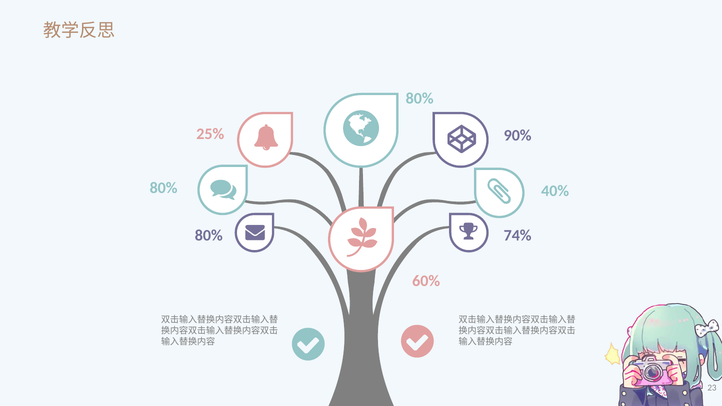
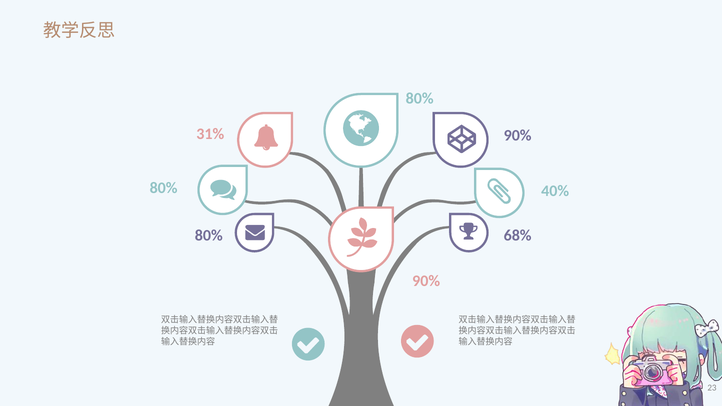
25%: 25% -> 31%
74%: 74% -> 68%
60% at (426, 281): 60% -> 90%
